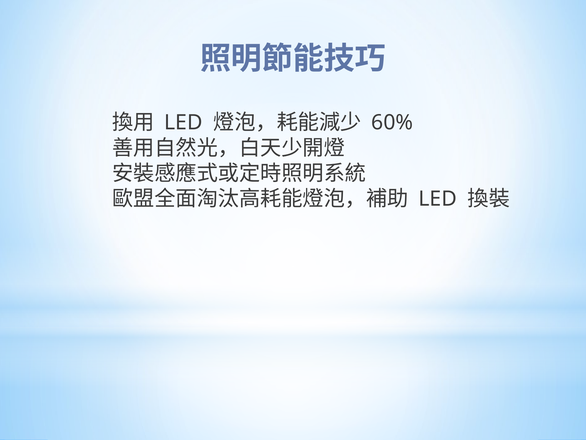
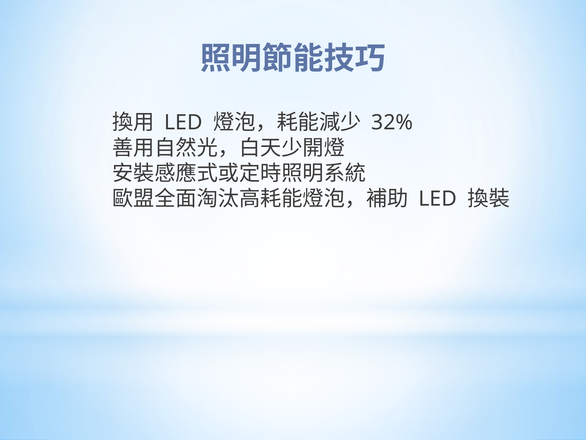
60%: 60% -> 32%
